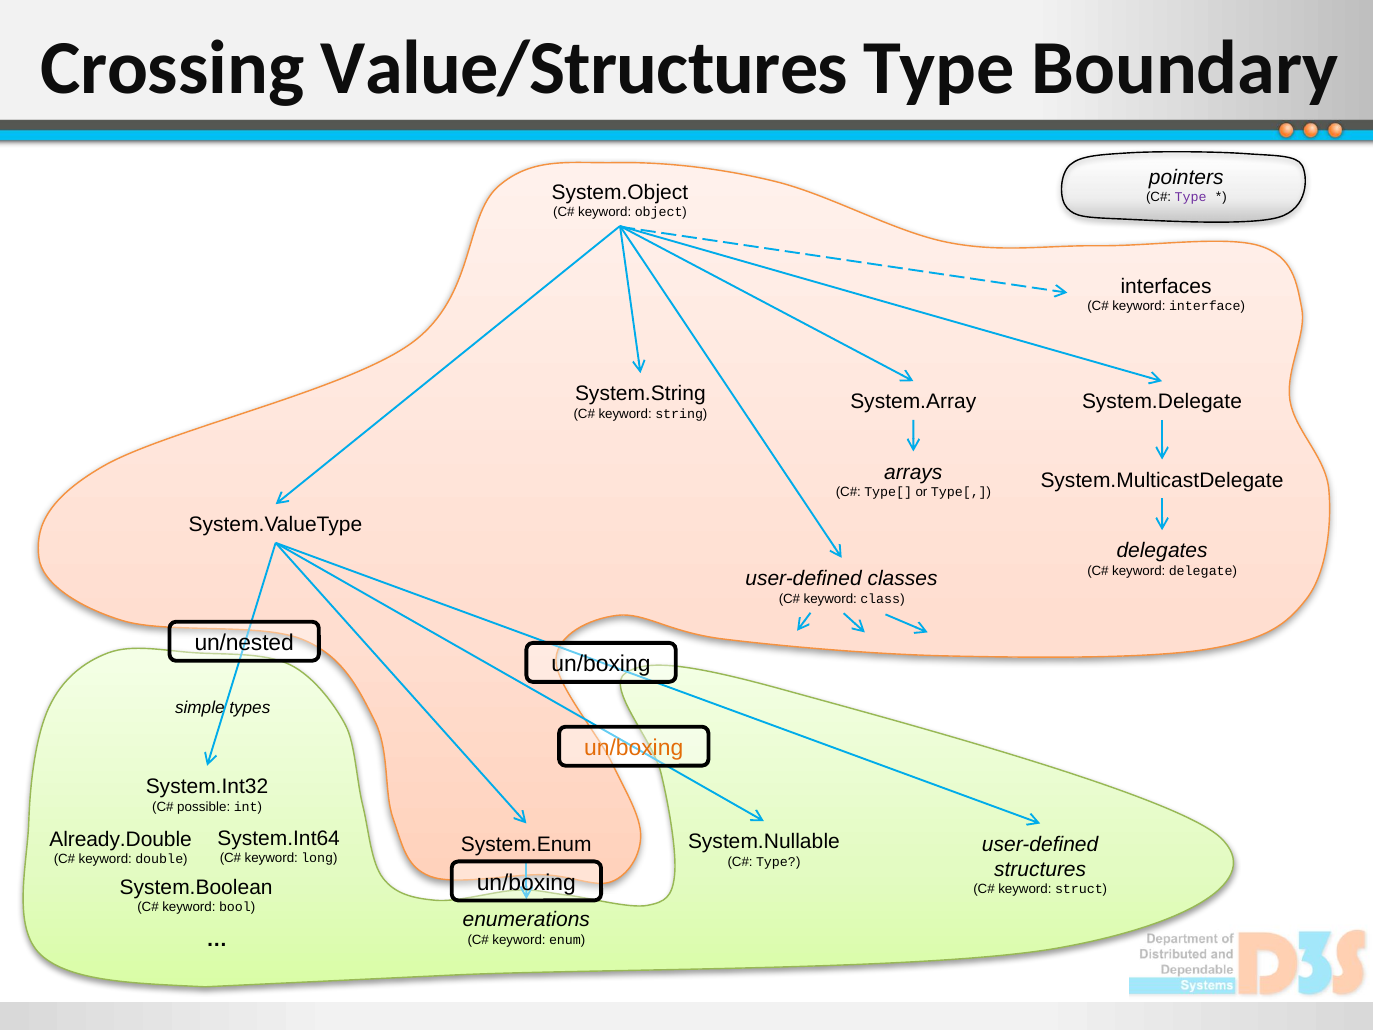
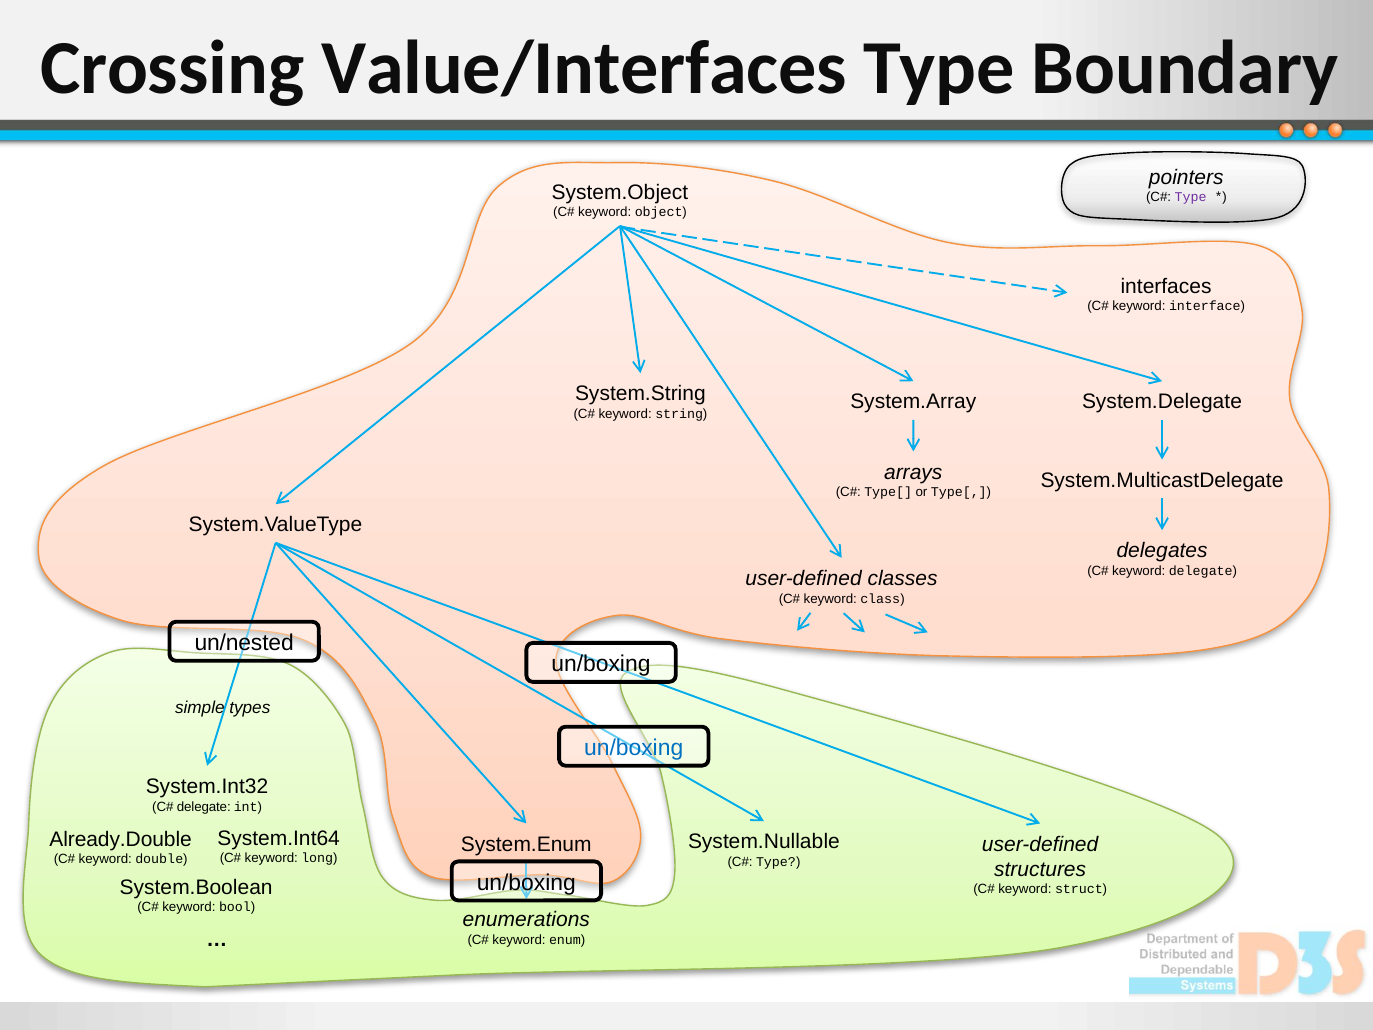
Value/Structures: Value/Structures -> Value/Interfaces
un/boxing at (634, 748) colour: orange -> blue
possible at (204, 806): possible -> delegate
